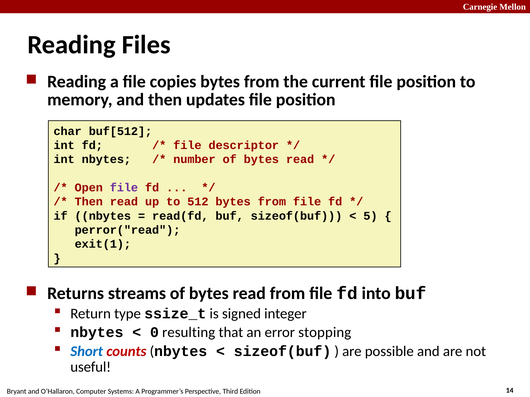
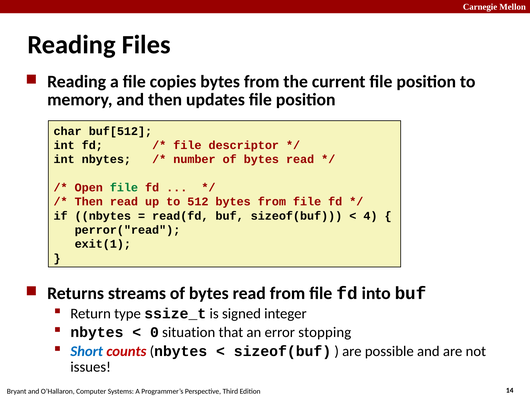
file at (124, 188) colour: purple -> green
5: 5 -> 4
resulting: resulting -> situation
useful: useful -> issues
